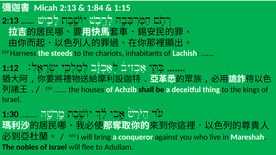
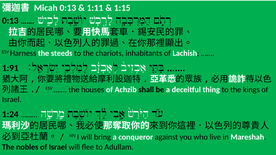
Micah 2:13: 2:13 -> 0:13
1:84: 1:84 -> 1:11
2:13 at (10, 21): 2:13 -> 0:13
1:12: 1:12 -> 1:91
1:30: 1:30 -> 1:24
